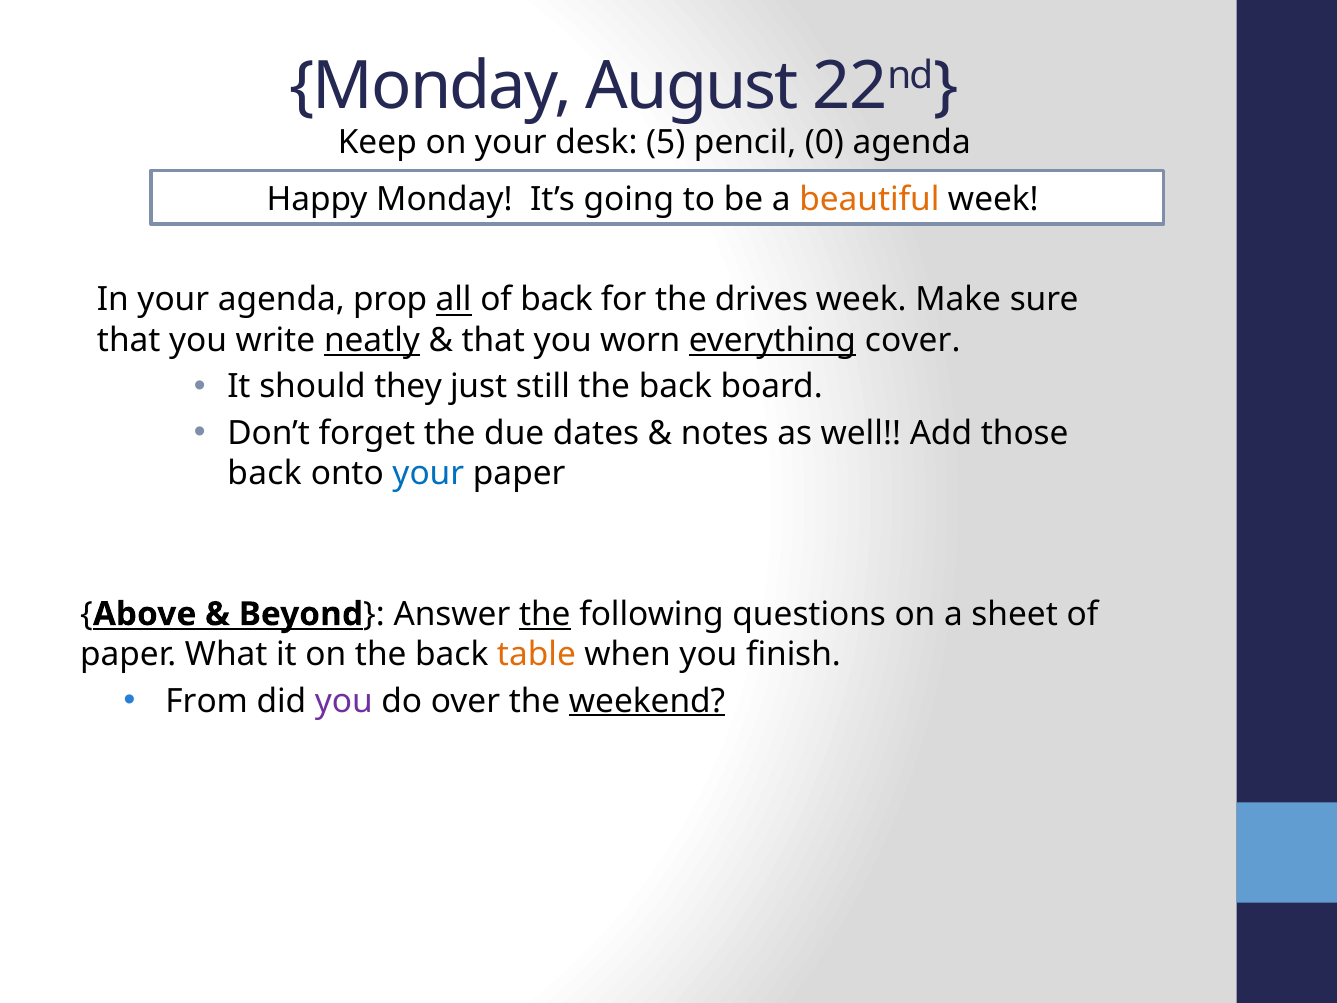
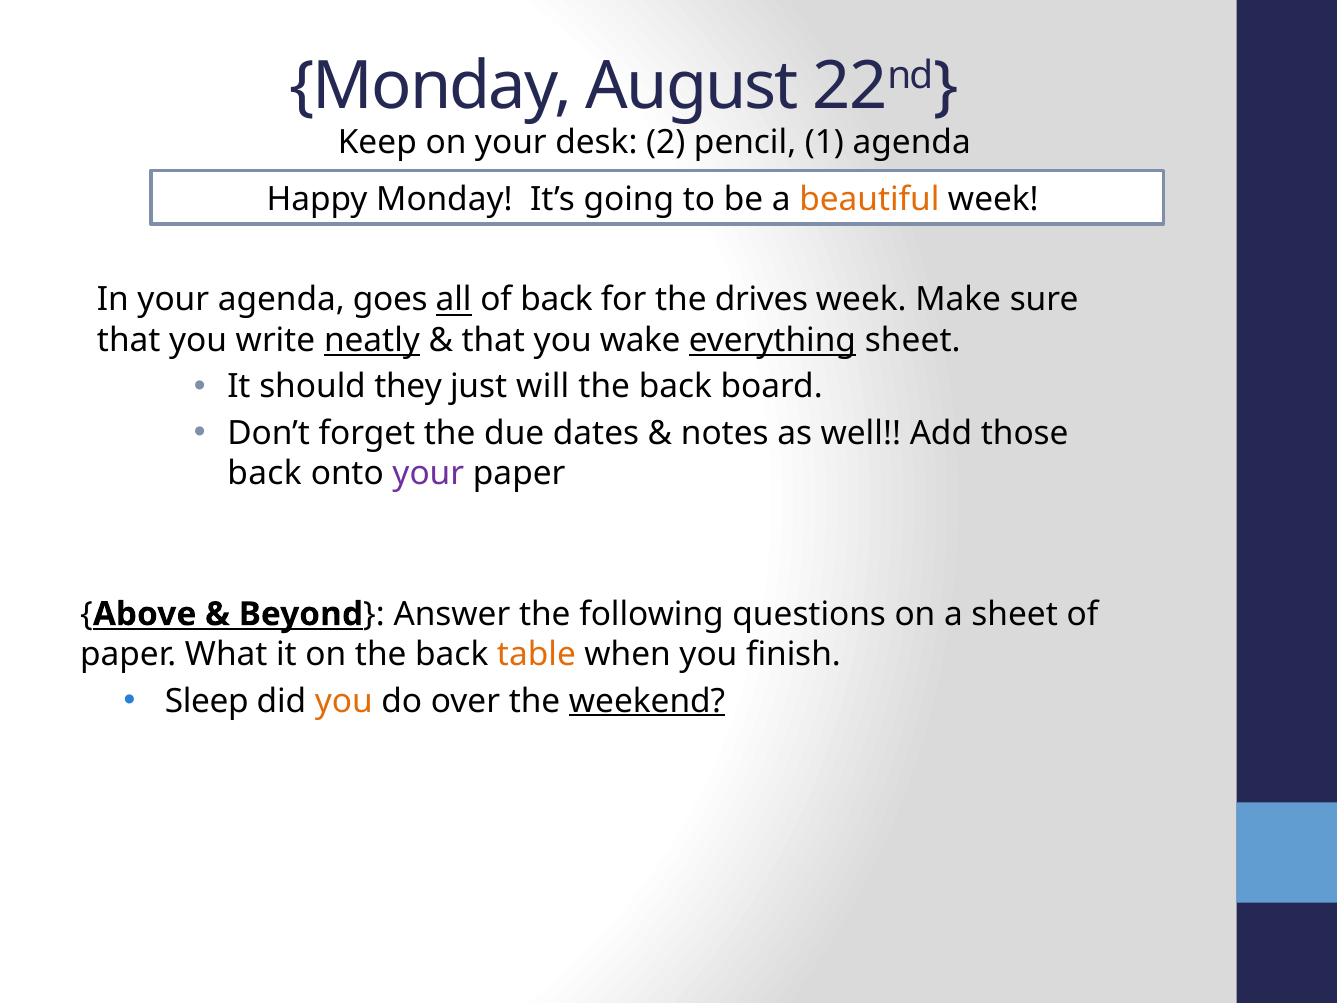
5: 5 -> 2
0: 0 -> 1
prop: prop -> goes
worn: worn -> wake
everything cover: cover -> sheet
still: still -> will
your at (428, 474) colour: blue -> purple
the at (545, 614) underline: present -> none
From: From -> Sleep
you at (344, 701) colour: purple -> orange
